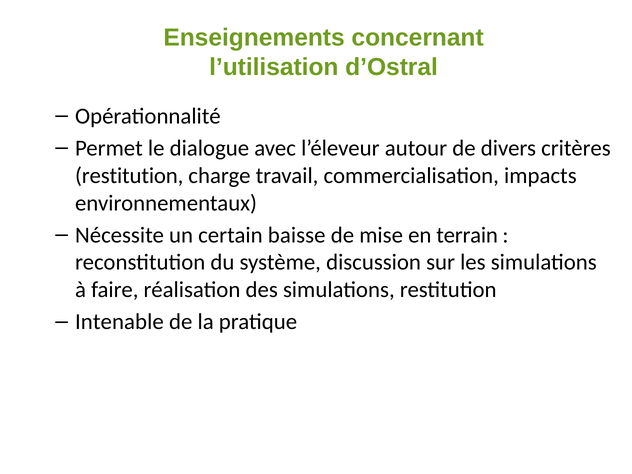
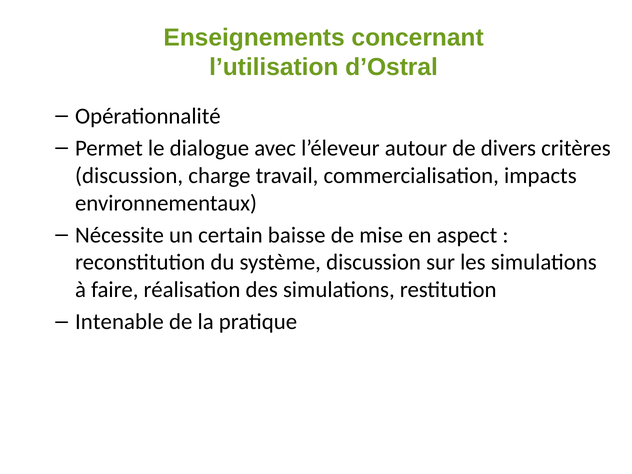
restitution at (129, 176): restitution -> discussion
terrain: terrain -> aspect
